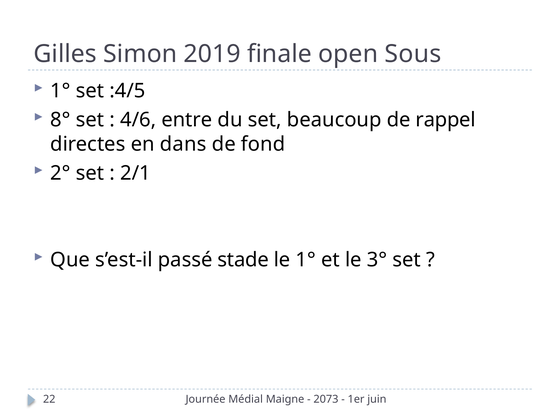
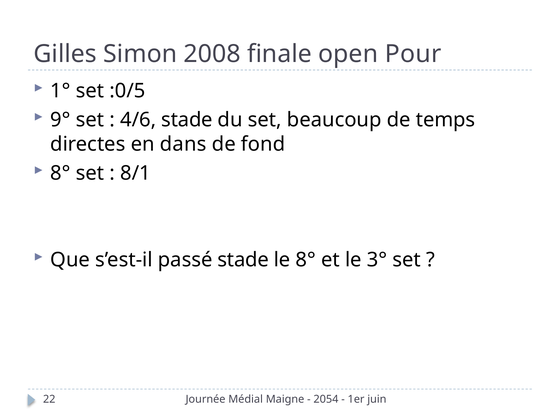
2019: 2019 -> 2008
Sous: Sous -> Pour
:4/5: :4/5 -> :0/5
8°: 8° -> 9°
4/6 entre: entre -> stade
rappel: rappel -> temps
2° at (60, 173): 2° -> 8°
2/1: 2/1 -> 8/1
le 1°: 1° -> 8°
2073: 2073 -> 2054
